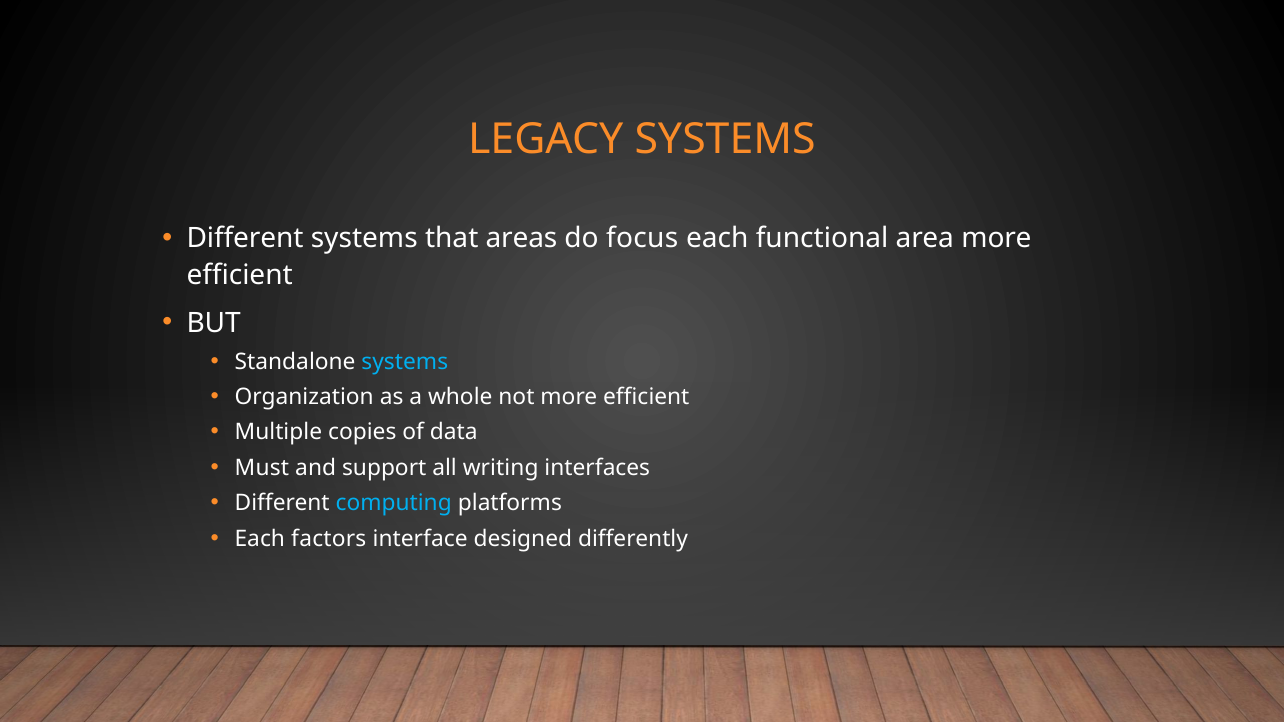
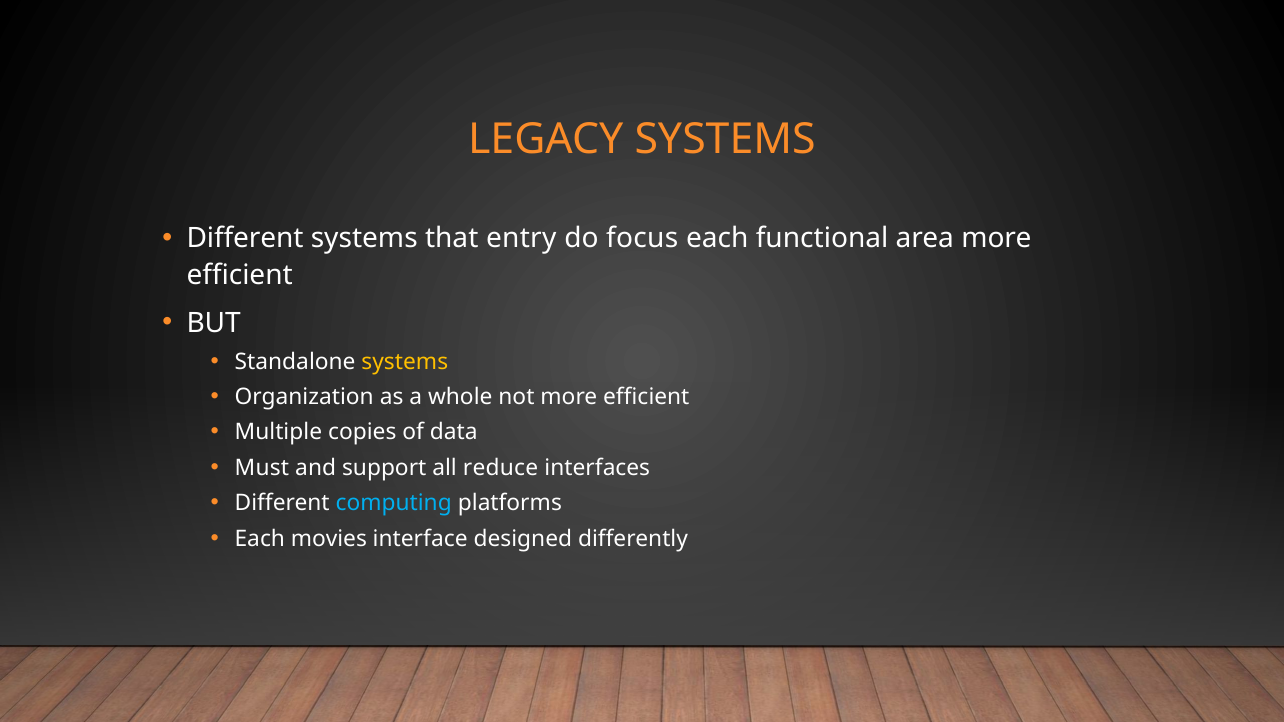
areas: areas -> entry
systems at (405, 362) colour: light blue -> yellow
writing: writing -> reduce
factors: factors -> movies
